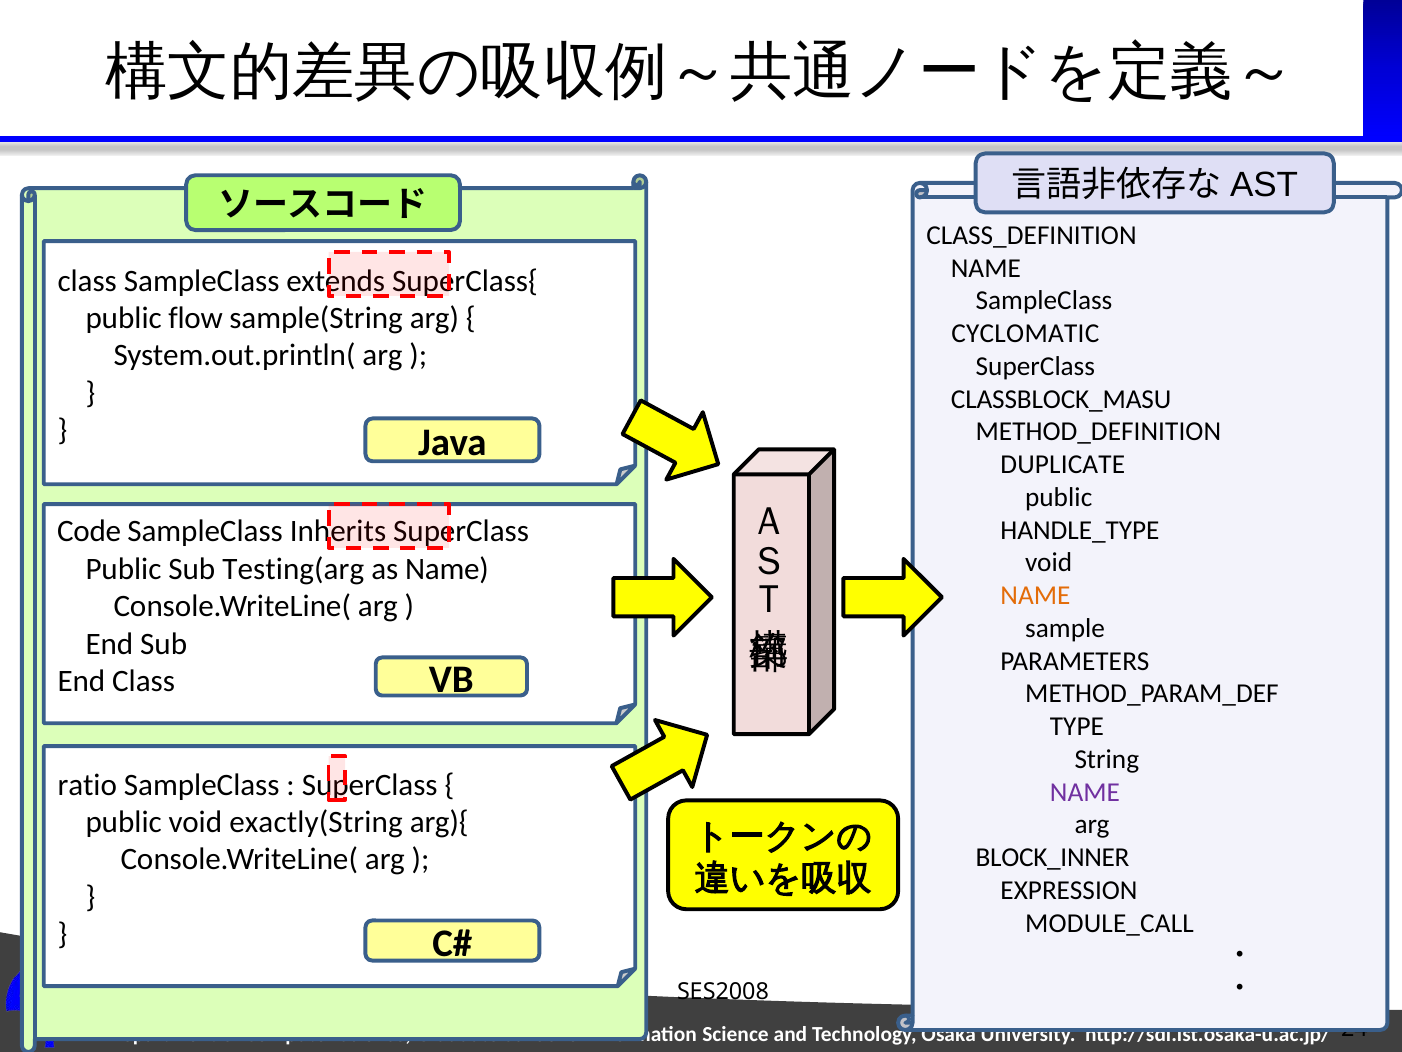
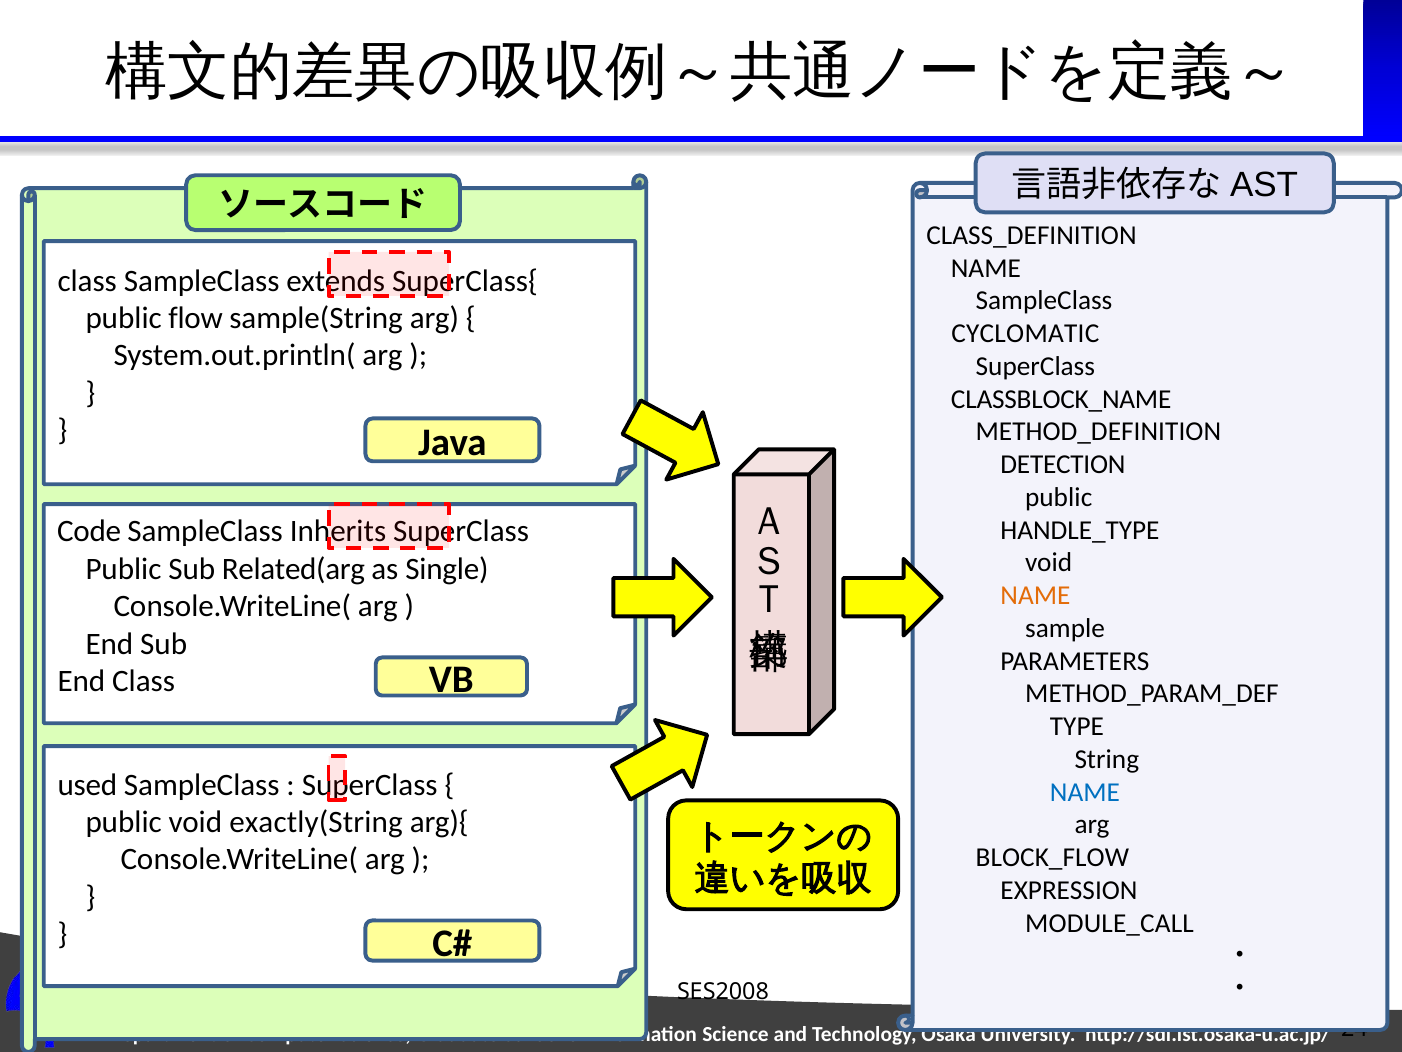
CLASSBLOCK_MASU: CLASSBLOCK_MASU -> CLASSBLOCK_NAME
DUPLICATE: DUPLICATE -> DETECTION
Testing(arg: Testing(arg -> Related(arg
as Name: Name -> Single
ratio: ratio -> used
NAME at (1085, 792) colour: purple -> blue
BLOCK_INNER: BLOCK_INNER -> BLOCK_FLOW
